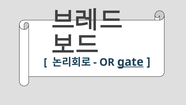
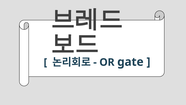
gate underline: present -> none
